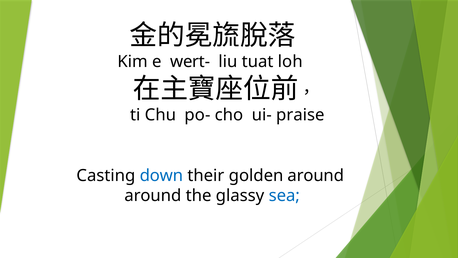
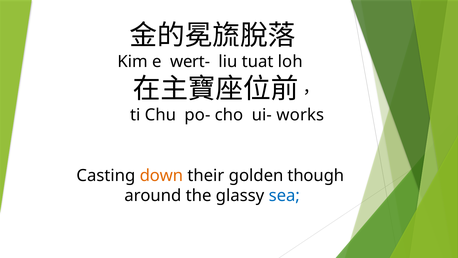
praise: praise -> works
down colour: blue -> orange
golden around: around -> though
